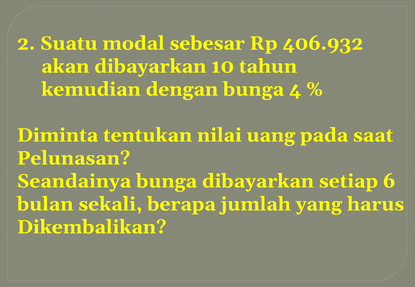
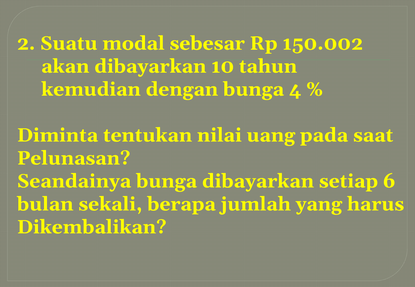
406.932: 406.932 -> 150.002
